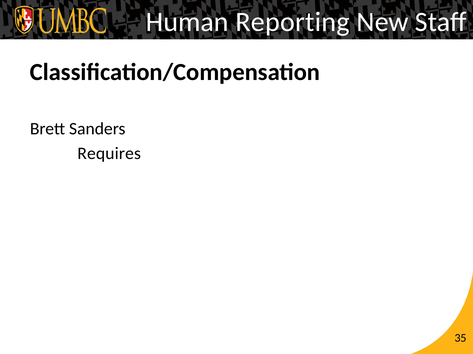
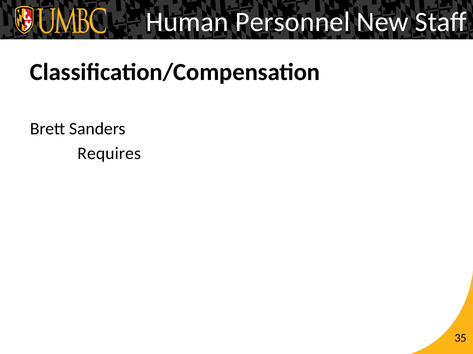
Reporting: Reporting -> Personnel
